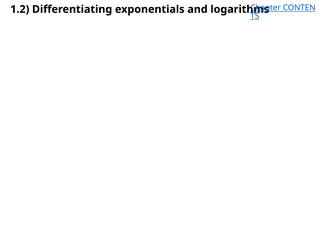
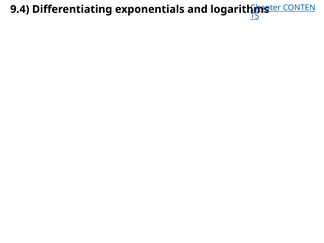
1.2: 1.2 -> 9.4
